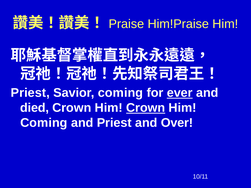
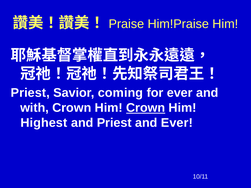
ever at (180, 93) underline: present -> none
died: died -> with
Coming at (44, 123): Coming -> Highest
and Over: Over -> Ever
